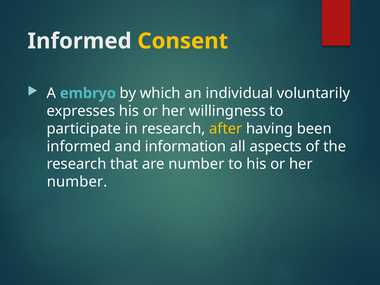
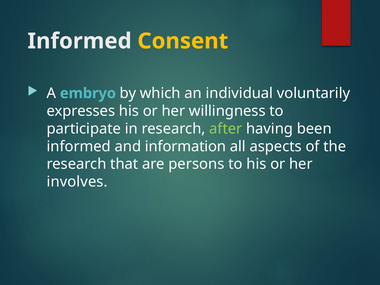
after colour: yellow -> light green
are number: number -> persons
number at (77, 182): number -> involves
